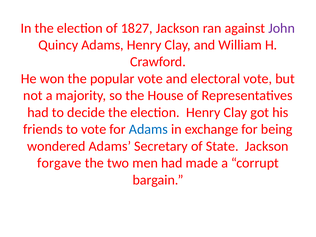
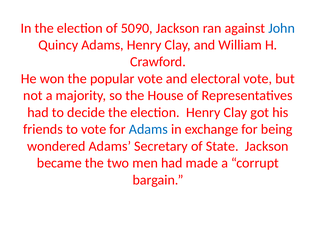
1827: 1827 -> 5090
John colour: purple -> blue
forgave: forgave -> became
